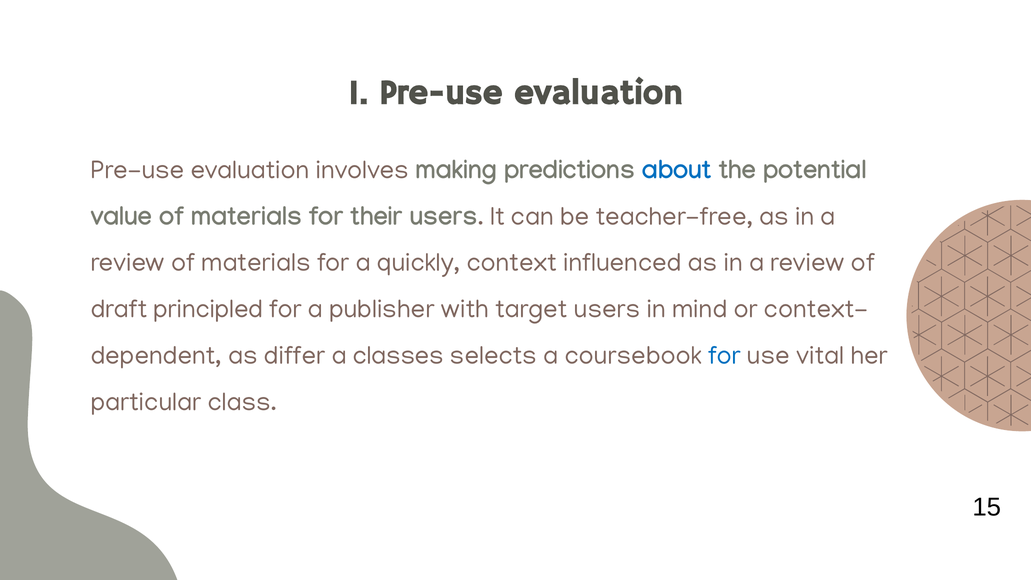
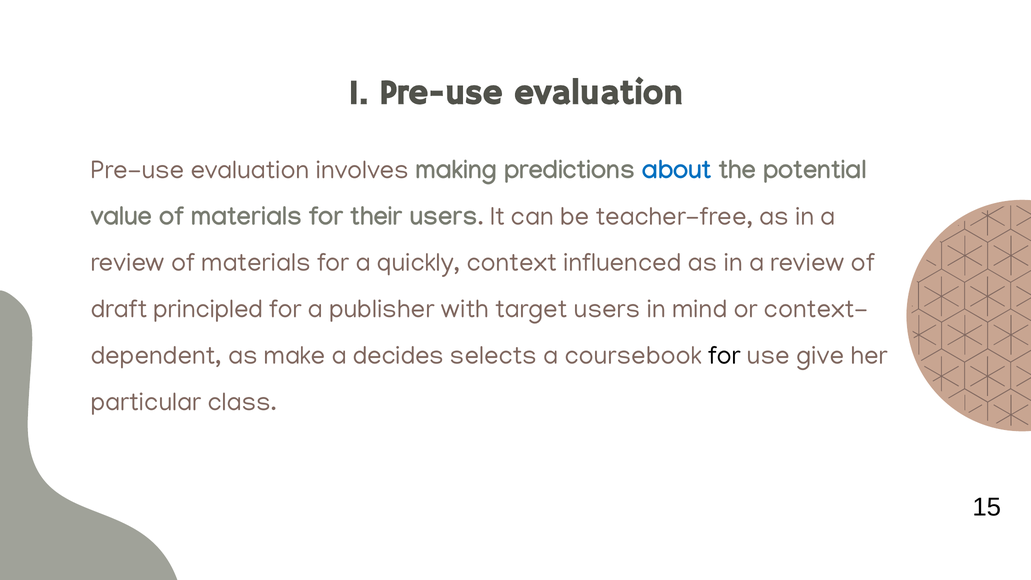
differ: differ -> make
classes: classes -> decides
for at (725, 355) colour: blue -> black
vital: vital -> give
